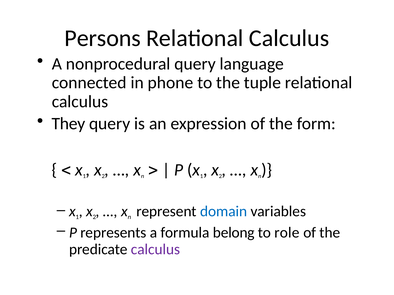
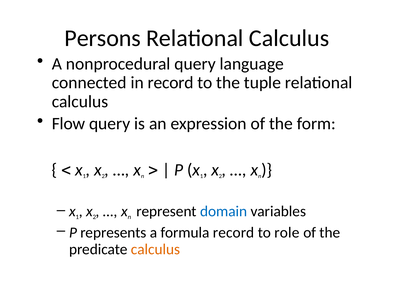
in phone: phone -> record
They: They -> Flow
formula belong: belong -> record
calculus at (156, 250) colour: purple -> orange
